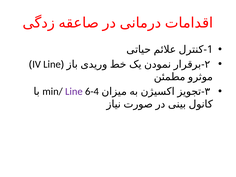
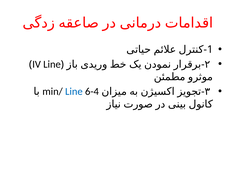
Line at (74, 92) colour: purple -> blue
